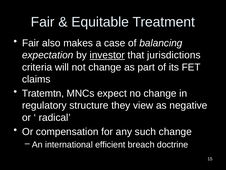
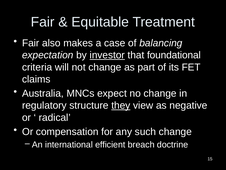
jurisdictions: jurisdictions -> foundational
Tratemtn: Tratemtn -> Australia
they underline: none -> present
